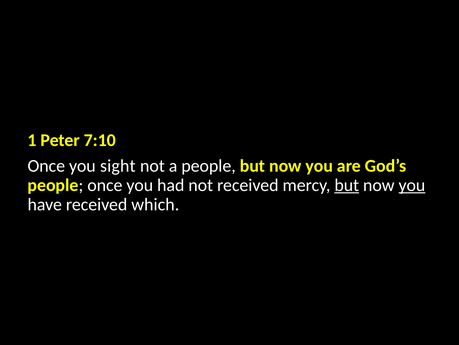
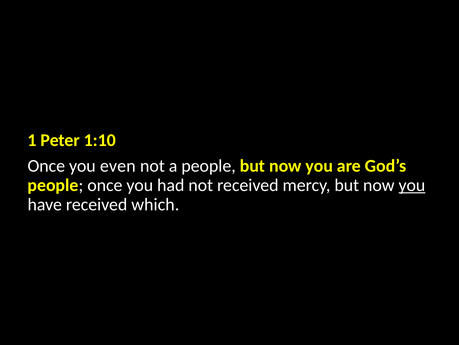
7:10: 7:10 -> 1:10
sight: sight -> even
but at (347, 185) underline: present -> none
